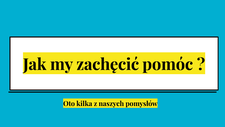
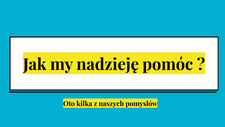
zachęcić: zachęcić -> nadzieję
